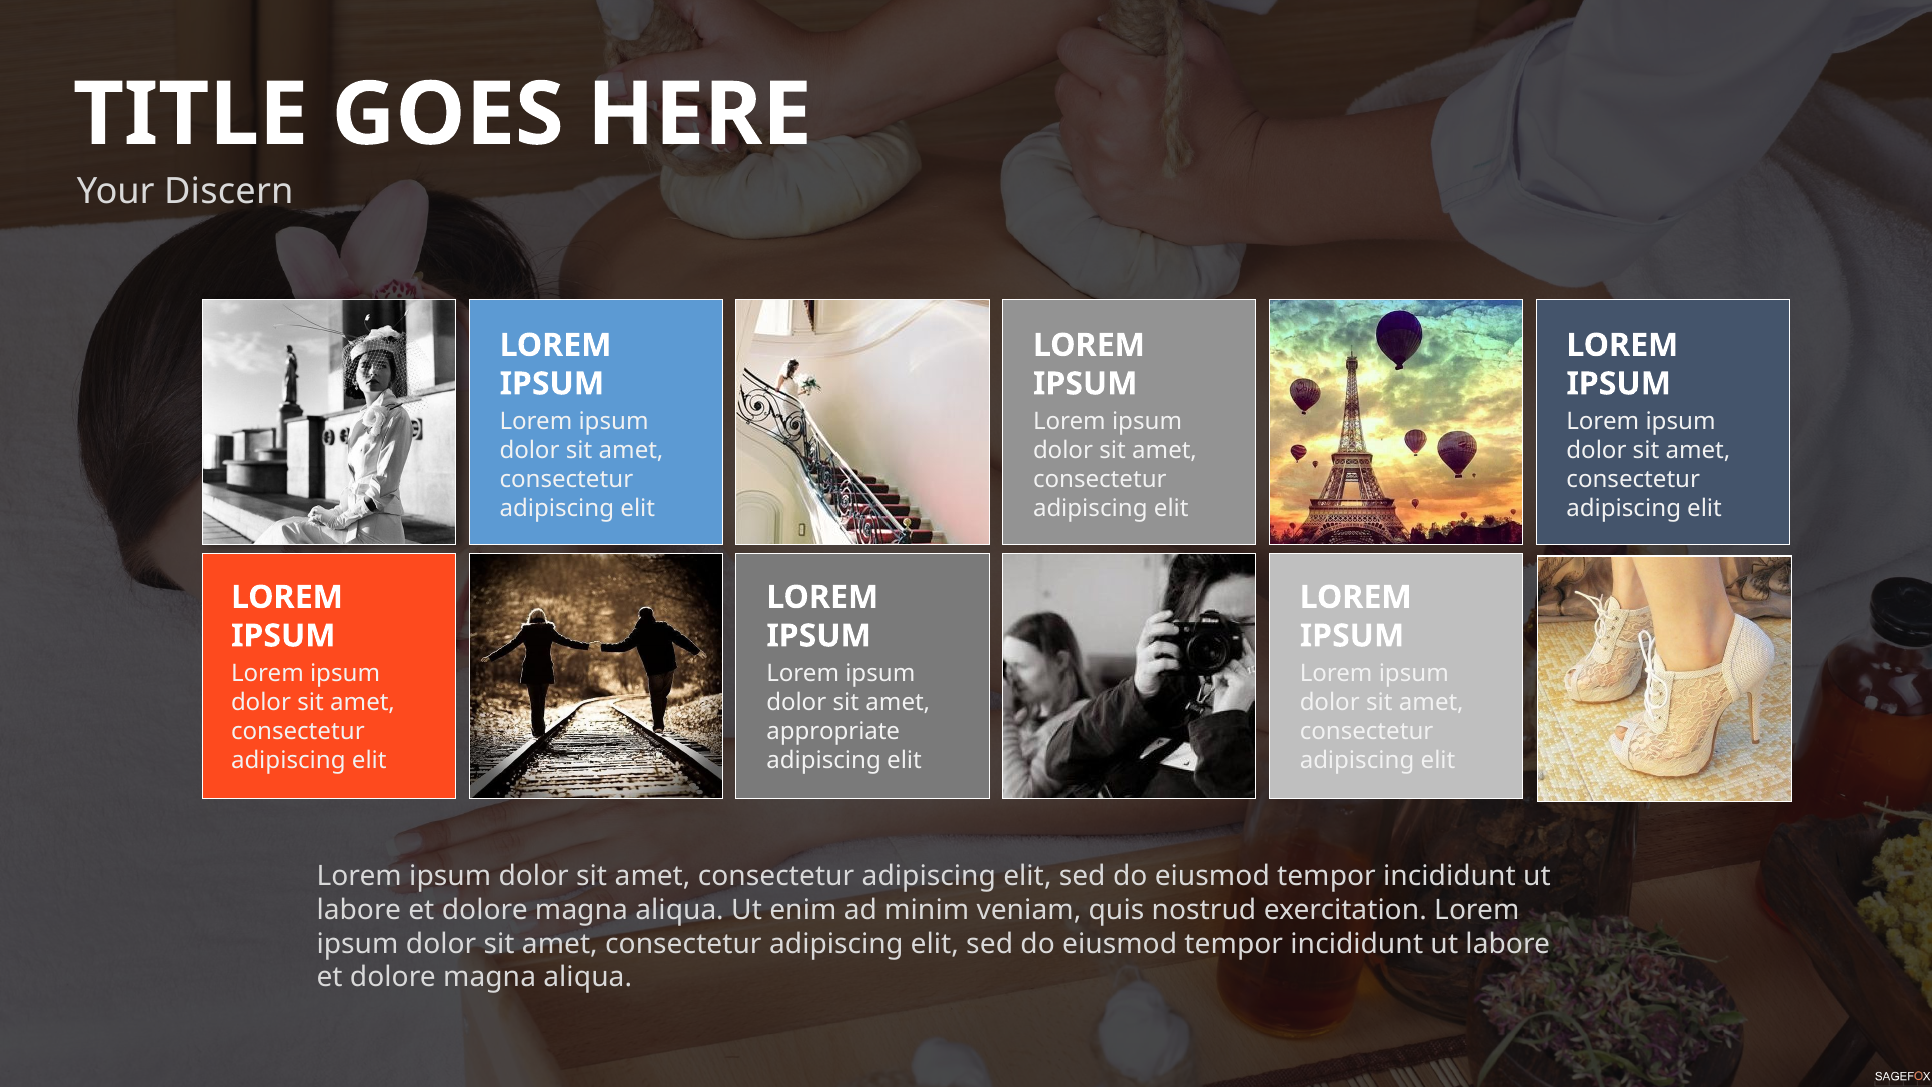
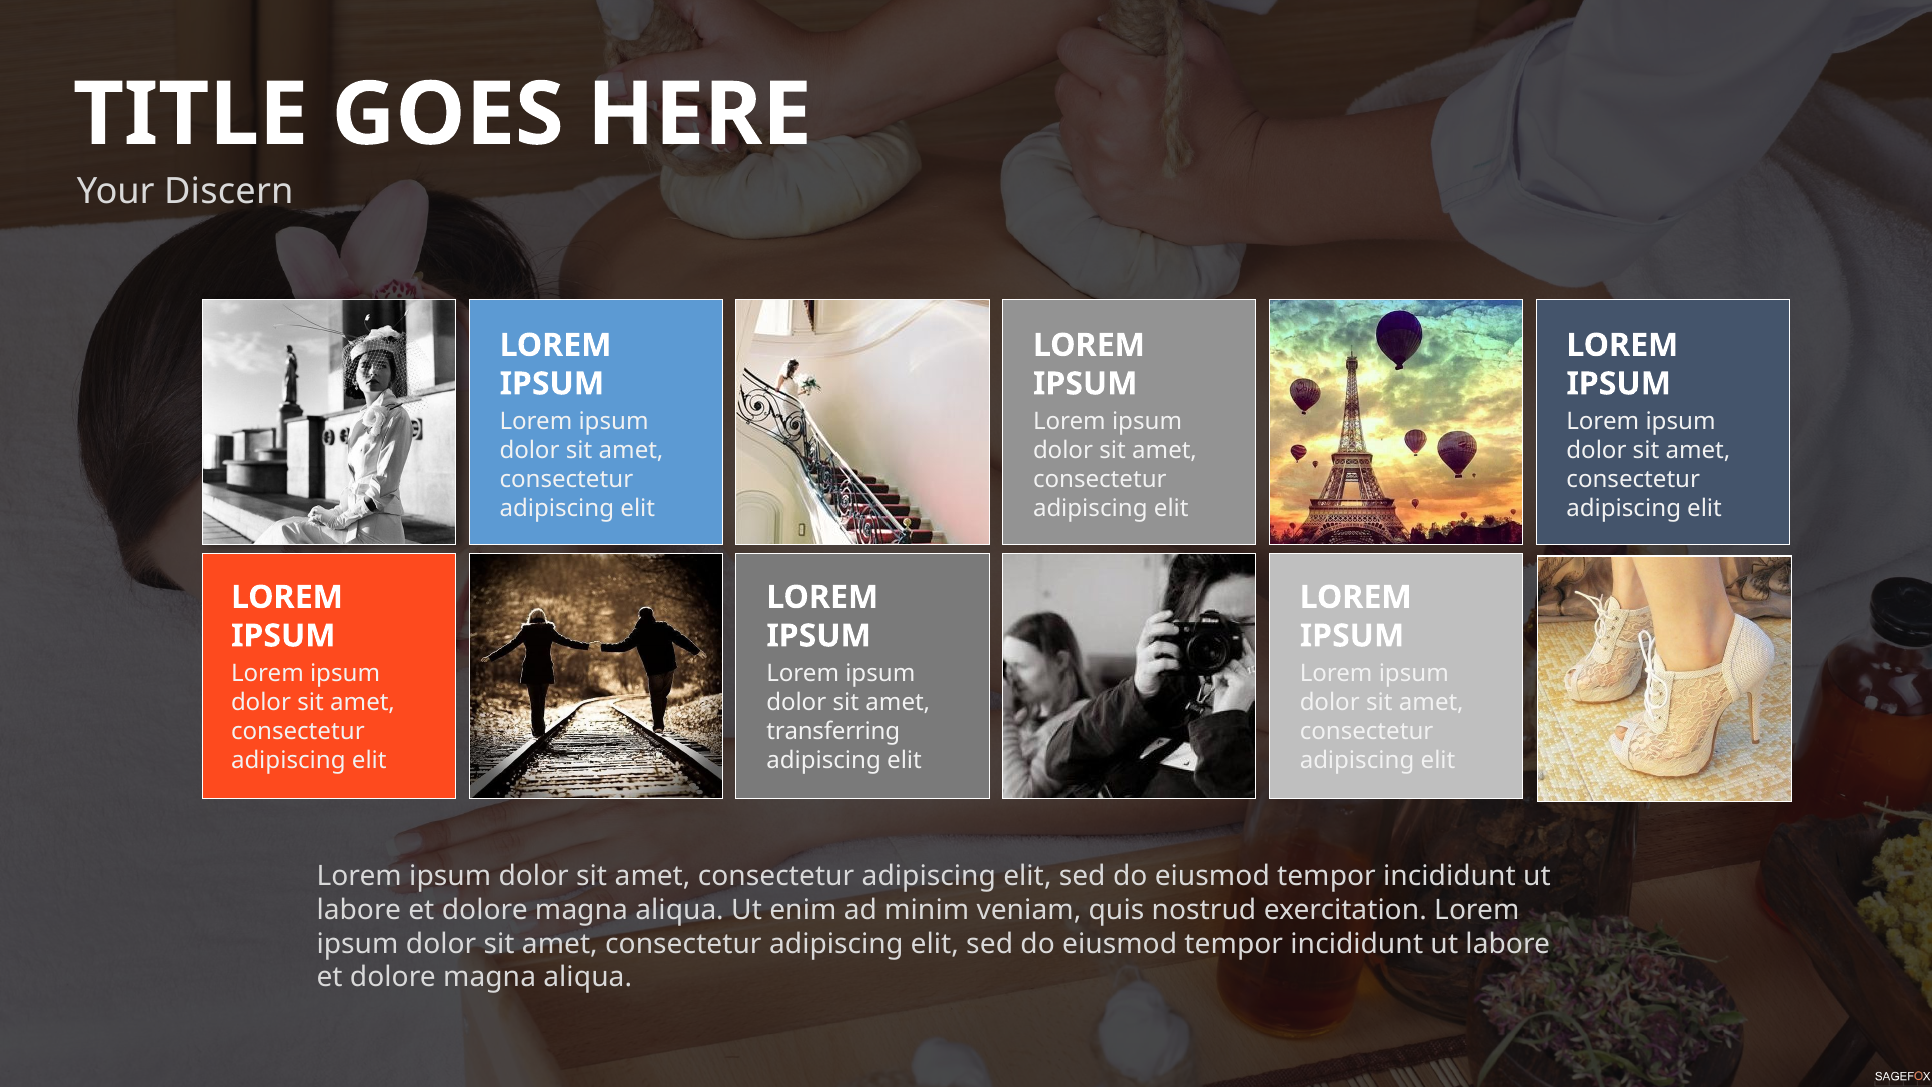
appropriate: appropriate -> transferring
